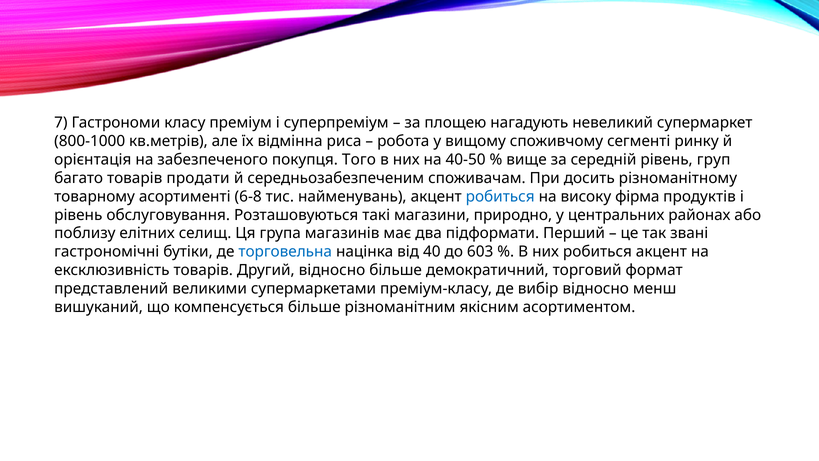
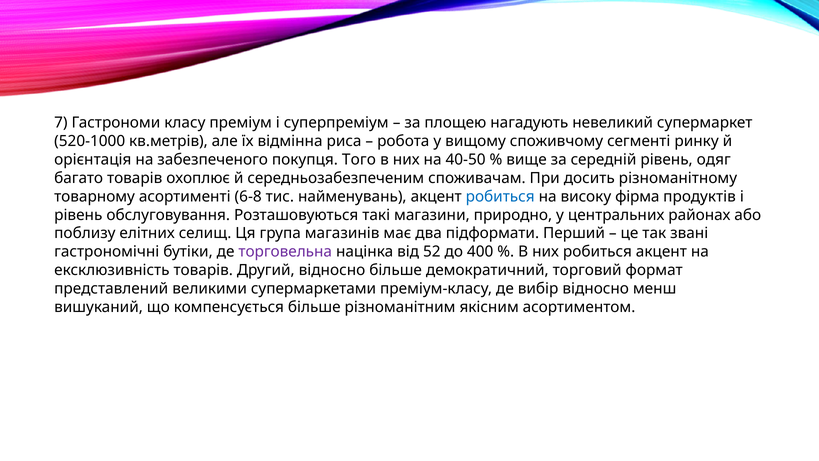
800-1000: 800-1000 -> 520-1000
груп: груп -> одяг
продати: продати -> охоплює
торговельна colour: blue -> purple
40: 40 -> 52
603: 603 -> 400
